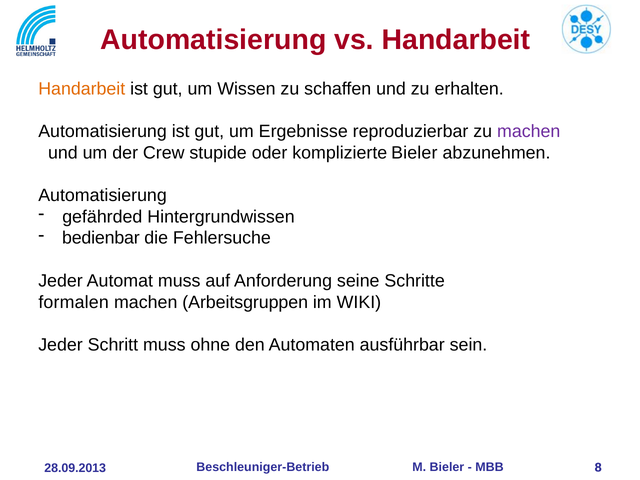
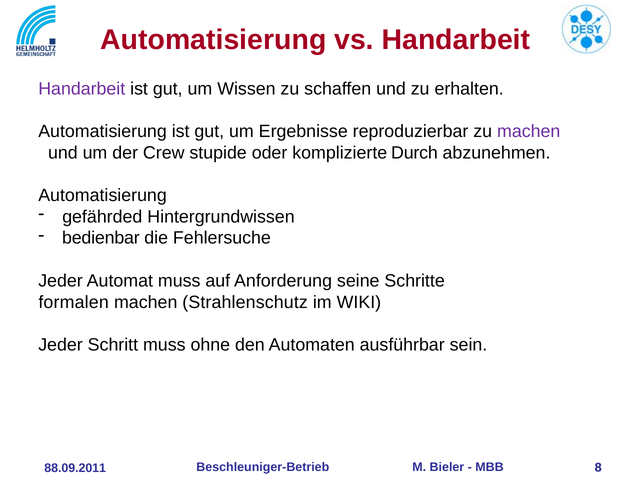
Handarbeit at (82, 89) colour: orange -> purple
komplizierte Bieler: Bieler -> Durch
Arbeitsgruppen: Arbeitsgruppen -> Strahlenschutz
28.09.2013: 28.09.2013 -> 88.09.2011
